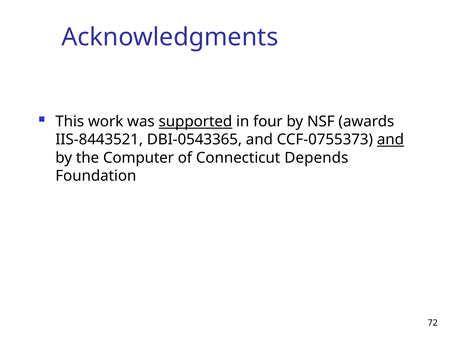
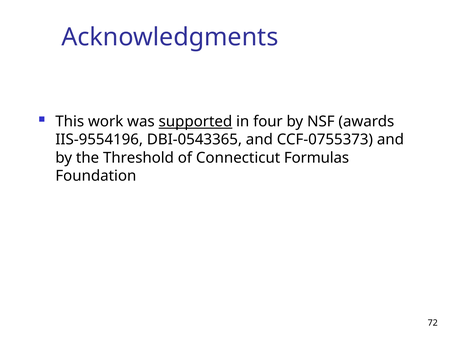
IIS-8443521: IIS-8443521 -> IIS-9554196
and at (390, 140) underline: present -> none
Computer: Computer -> Threshold
Depends: Depends -> Formulas
